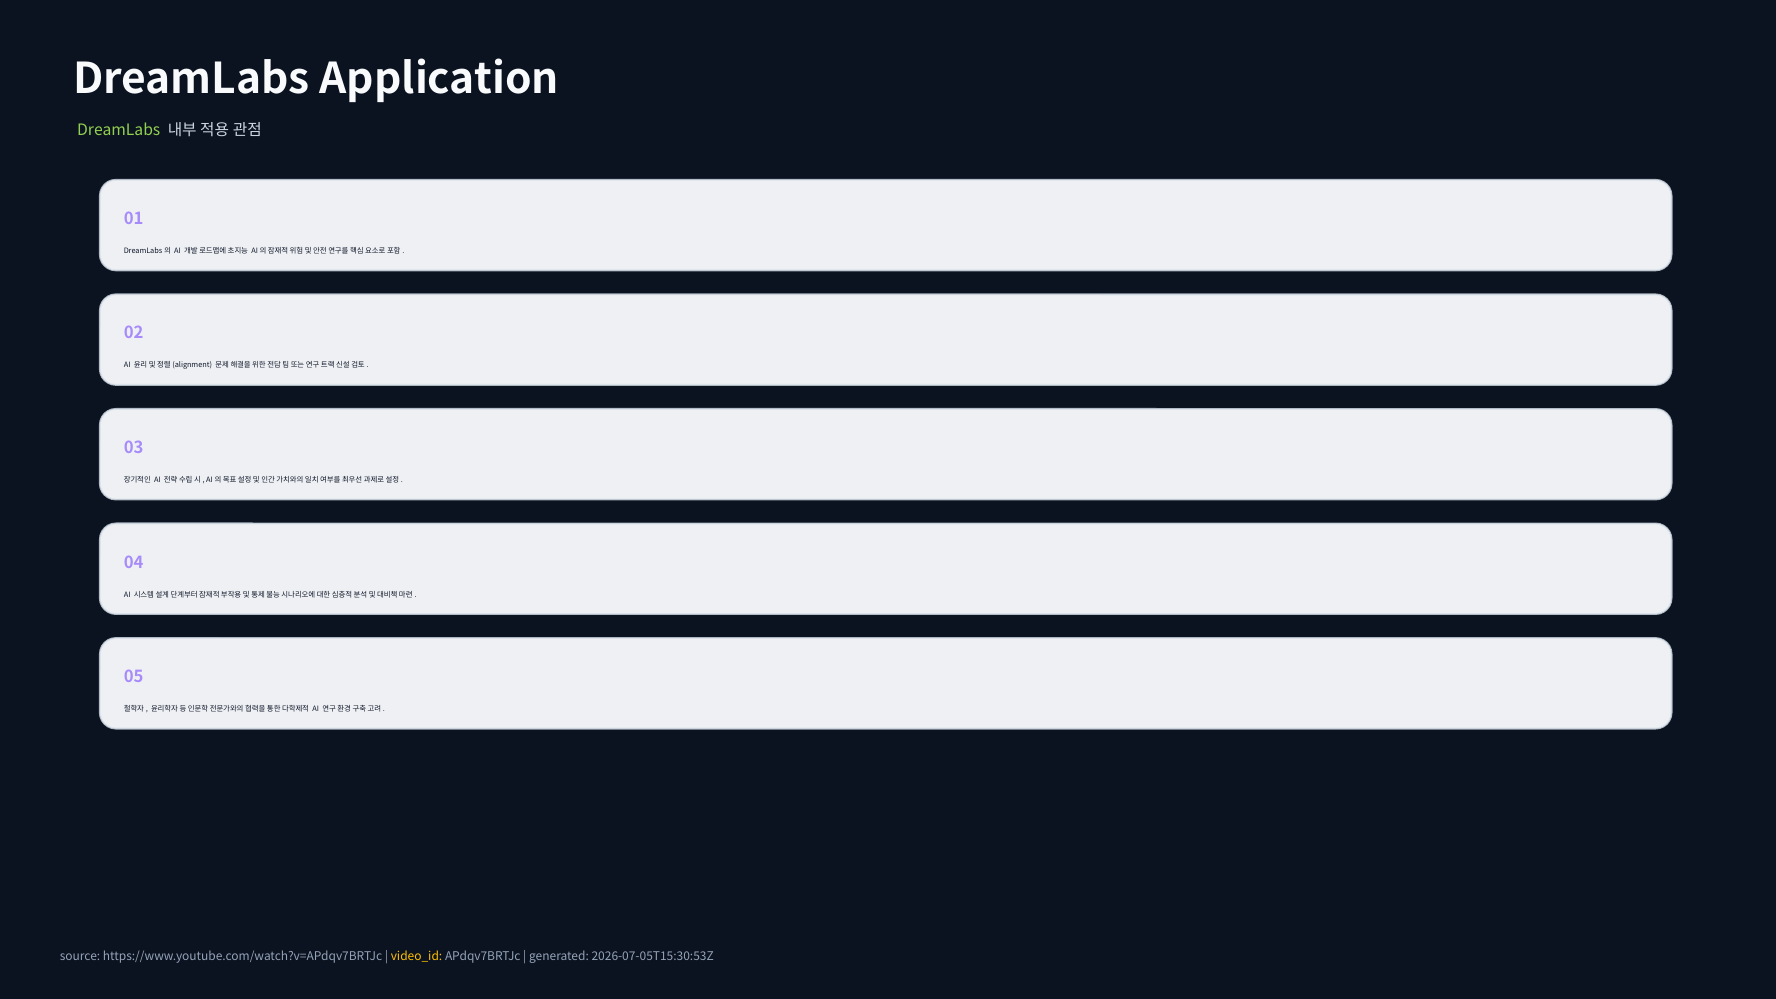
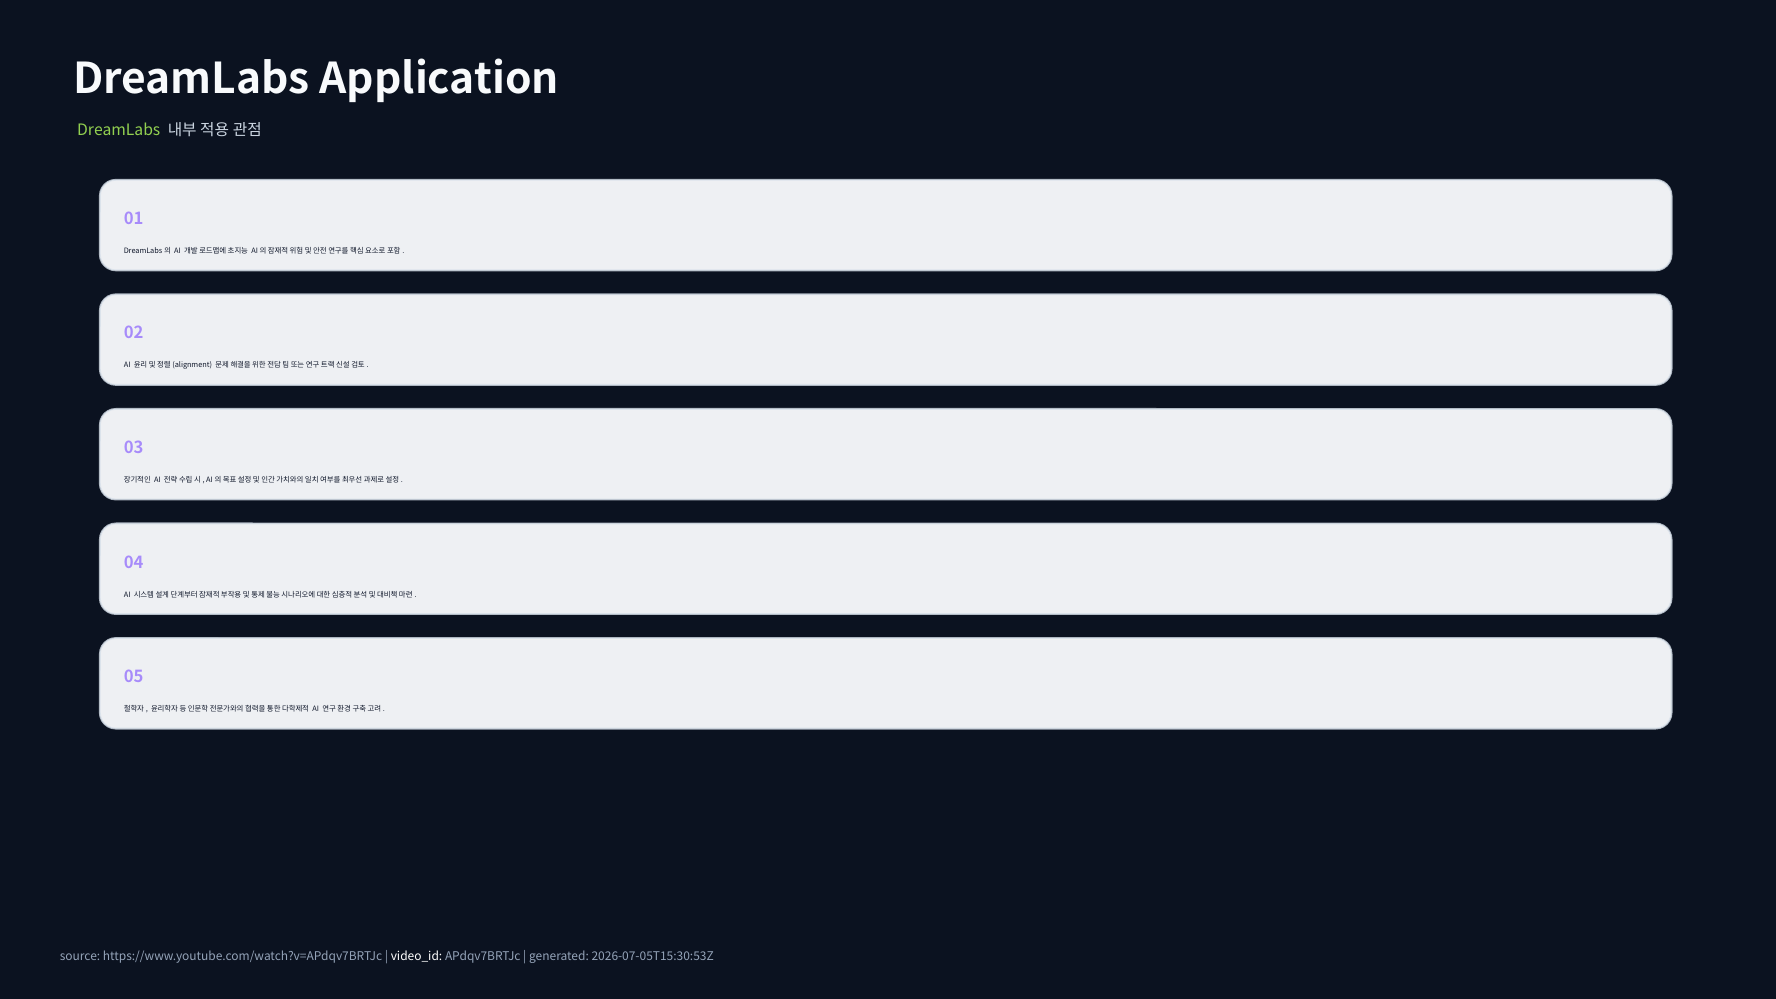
video_id colour: yellow -> white
